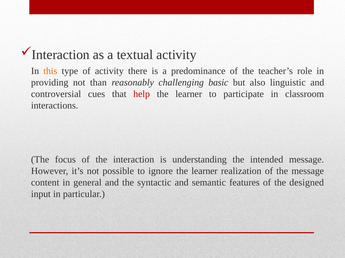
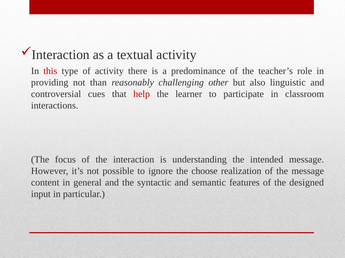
this colour: orange -> red
basic: basic -> other
ignore the learner: learner -> choose
